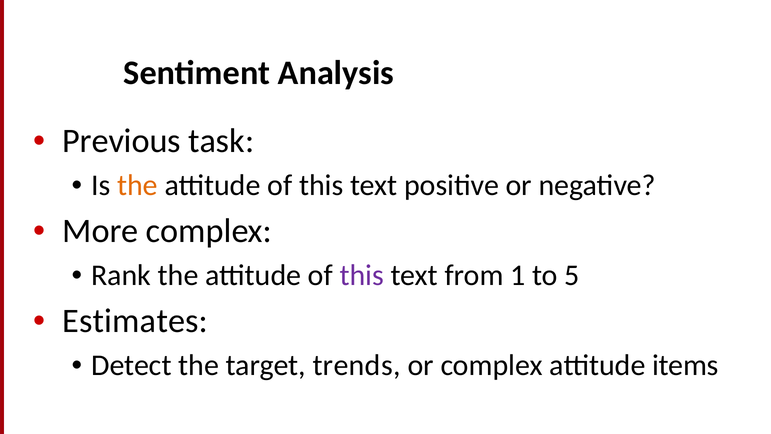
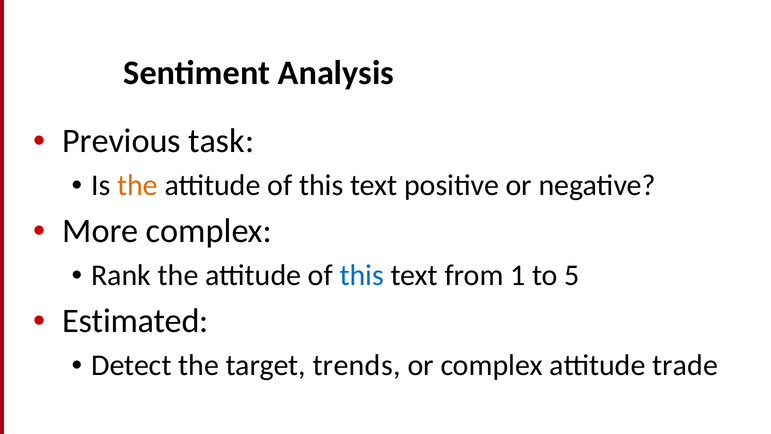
this at (362, 275) colour: purple -> blue
Estimates: Estimates -> Estimated
items: items -> trade
